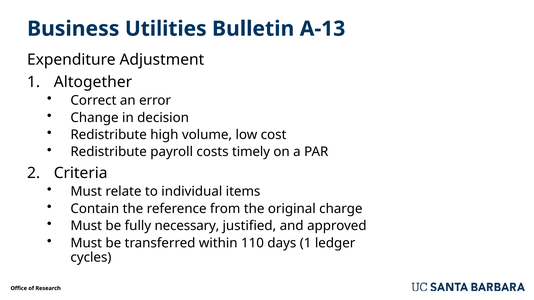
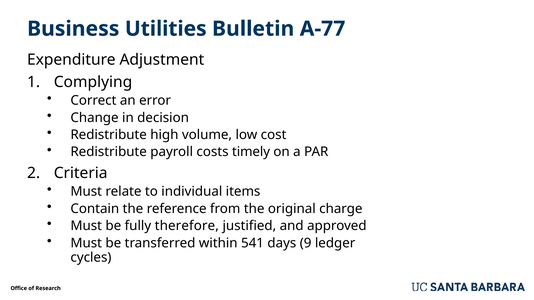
A-13: A-13 -> A-77
Altogether: Altogether -> Complying
necessary: necessary -> therefore
110: 110 -> 541
days 1: 1 -> 9
